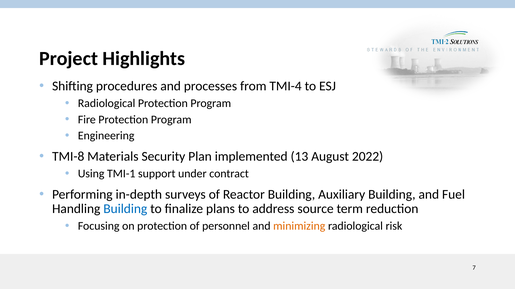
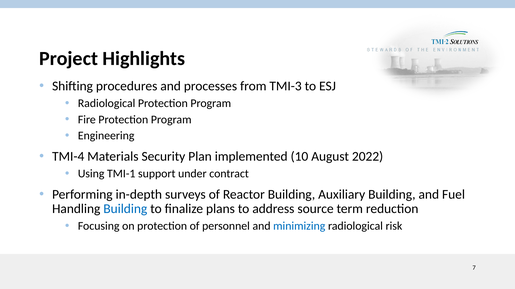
TMI-4: TMI-4 -> TMI-3
TMI-8: TMI-8 -> TMI-4
13: 13 -> 10
minimizing colour: orange -> blue
